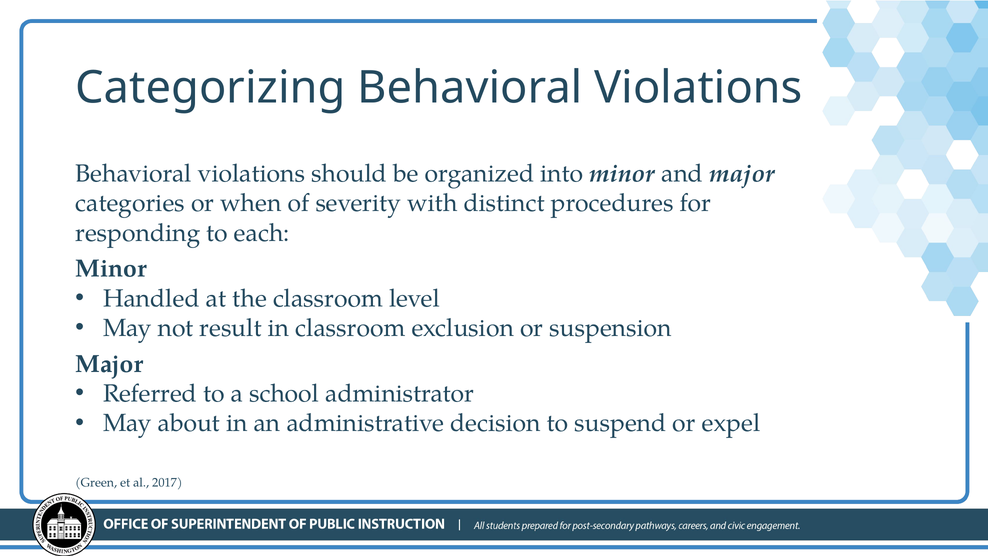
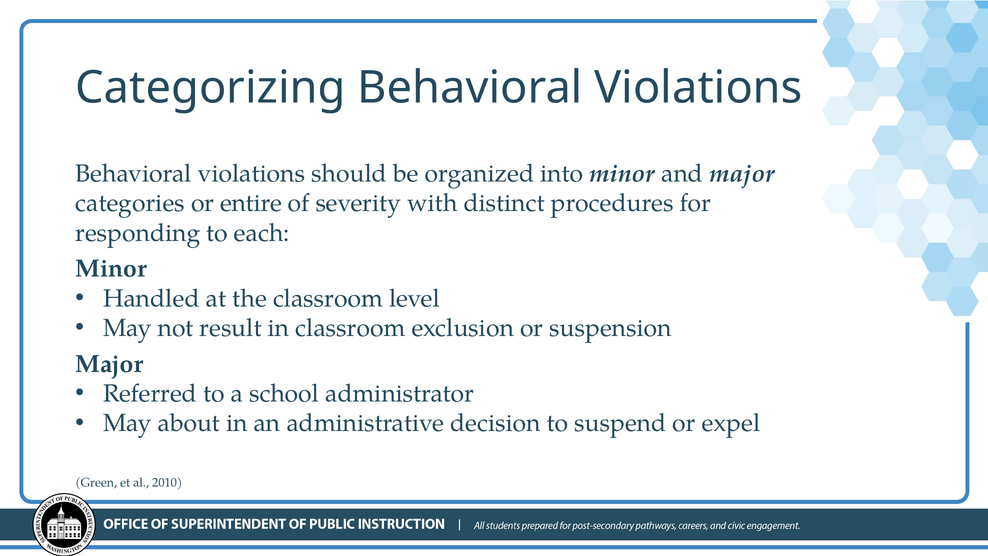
when: when -> entire
2017: 2017 -> 2010
